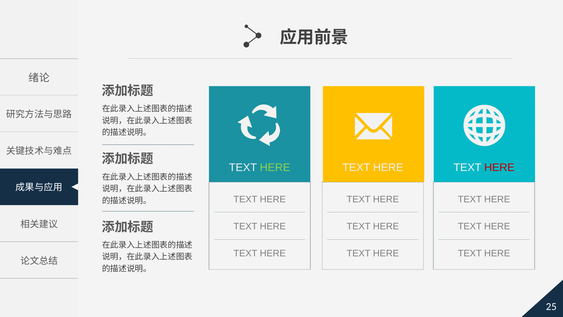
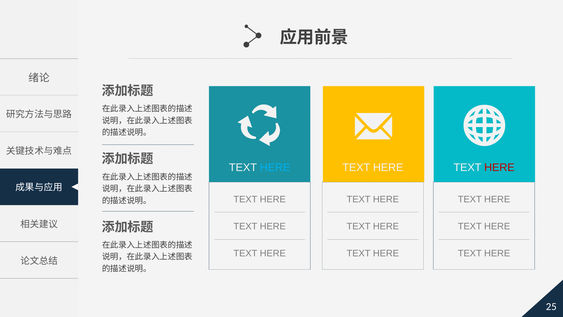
HERE at (275, 167) colour: light green -> light blue
